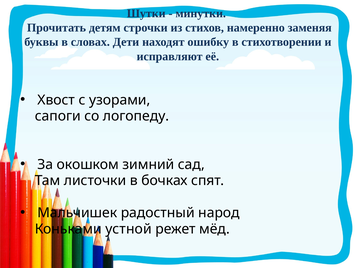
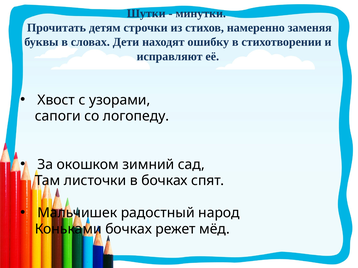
Коньками устной: устной -> бочках
